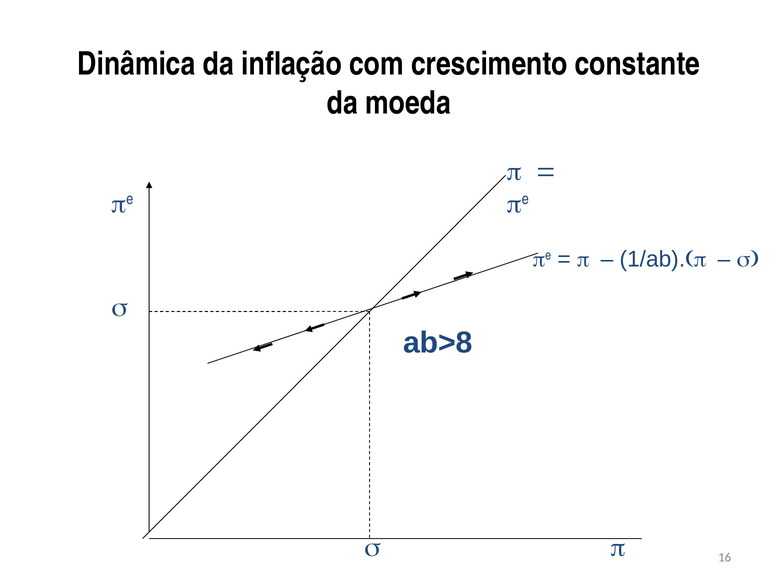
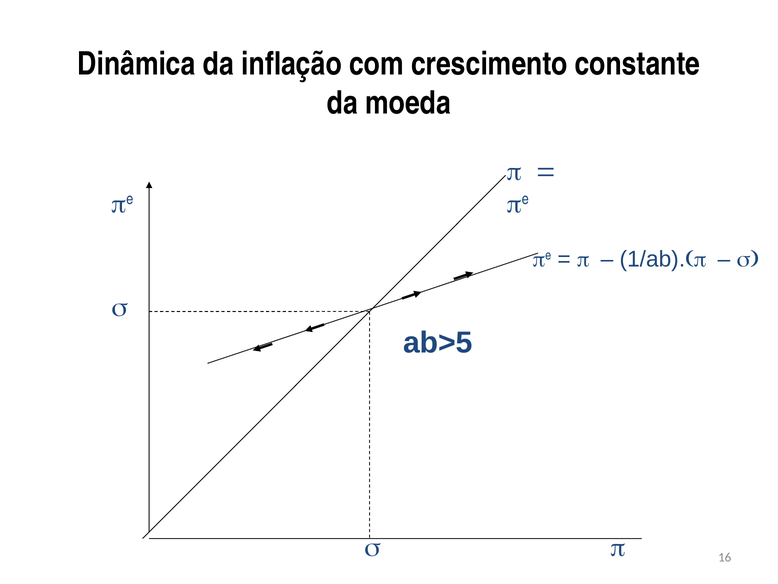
ab>8: ab>8 -> ab>5
